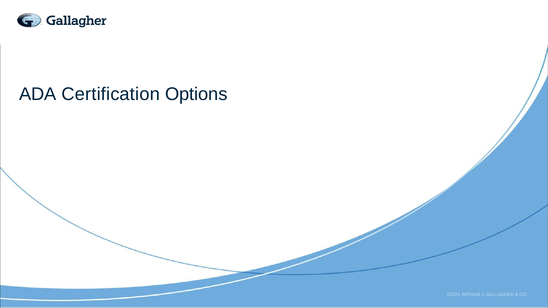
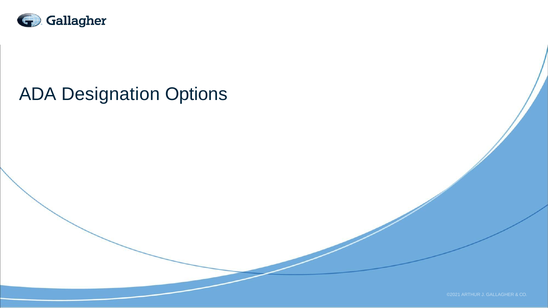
Certification: Certification -> Designation
